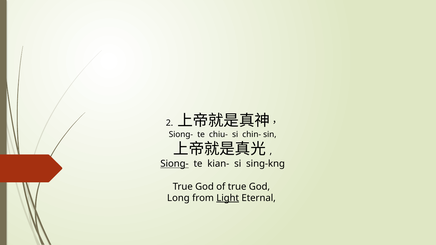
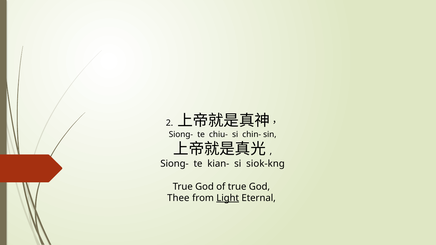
Siong- at (175, 164) underline: present -> none
sing-kng: sing-kng -> siok-kng
Long: Long -> Thee
